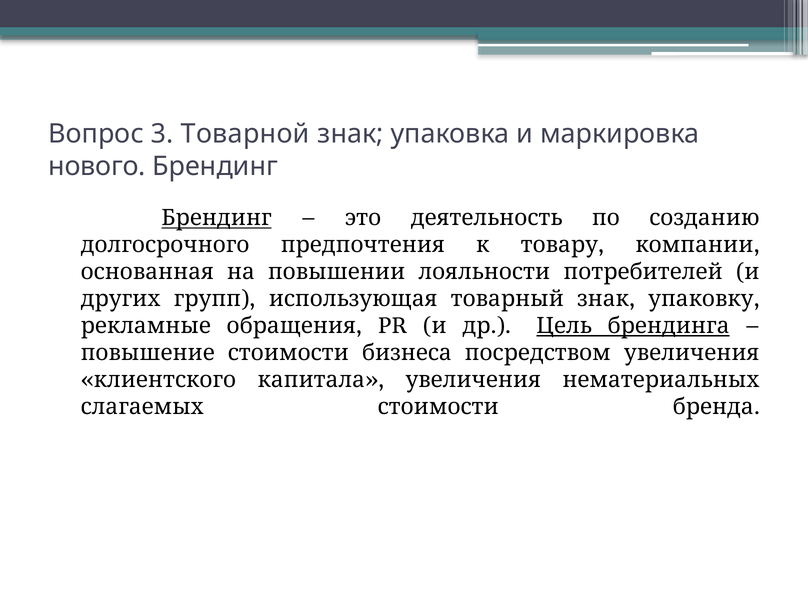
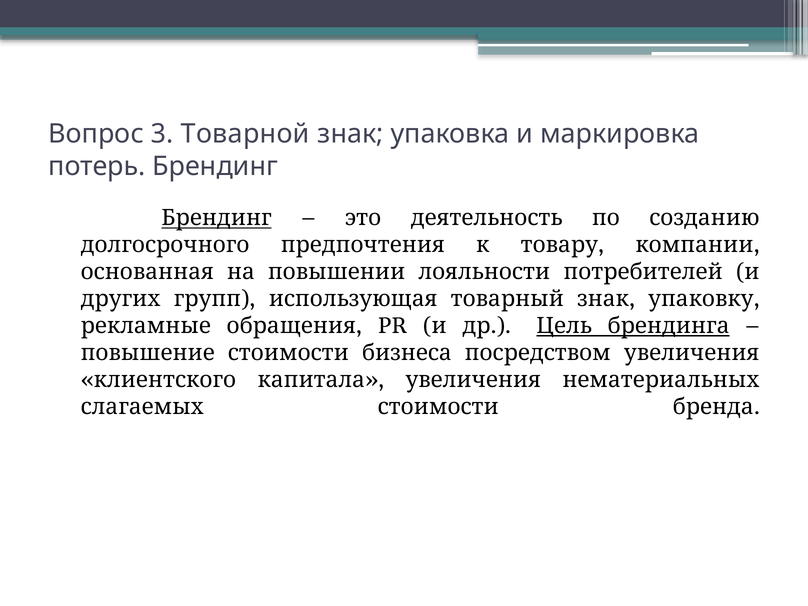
нового: нового -> потерь
